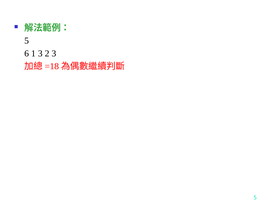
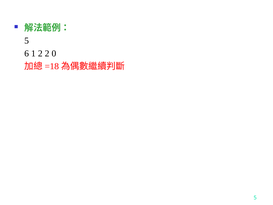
1 3: 3 -> 2
2 3: 3 -> 0
